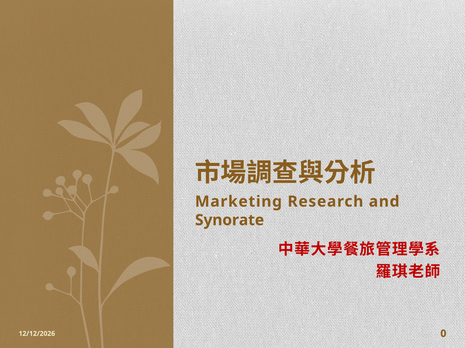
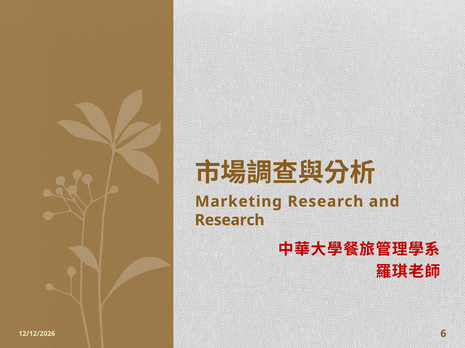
Synorate at (230, 221): Synorate -> Research
0: 0 -> 6
